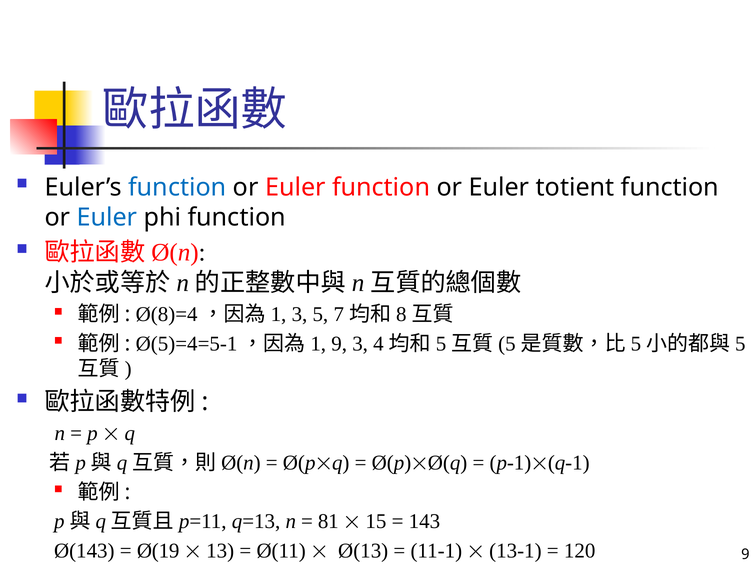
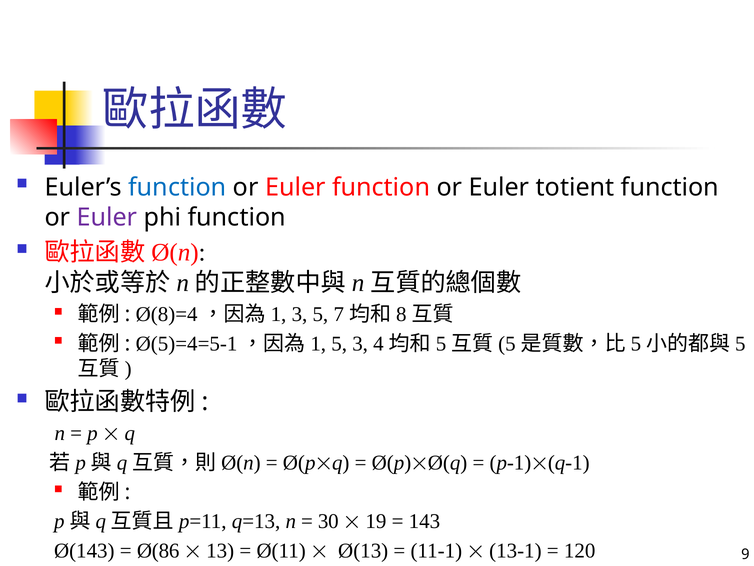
Euler at (107, 217) colour: blue -> purple
9 at (339, 343): 9 -> 5
81: 81 -> 30
15: 15 -> 19
Ø(19: Ø(19 -> Ø(86
